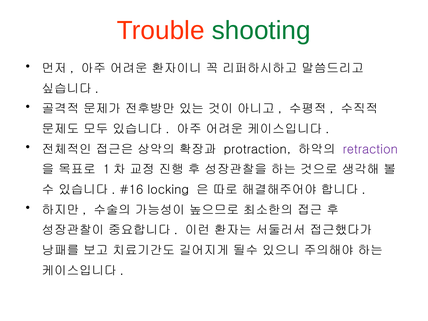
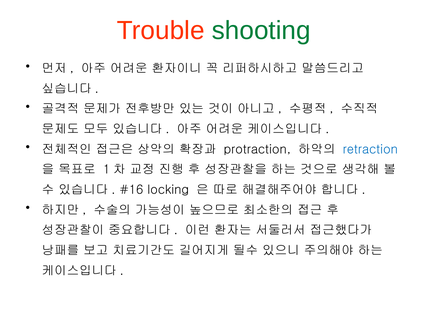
retraction colour: purple -> blue
